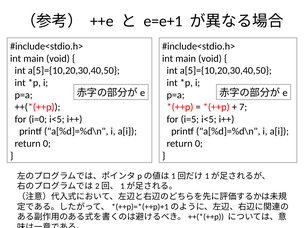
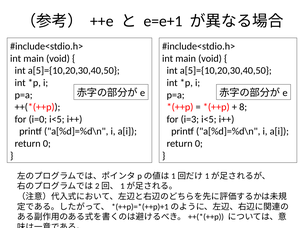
7: 7 -> 8
i=5: i=5 -> i=3
